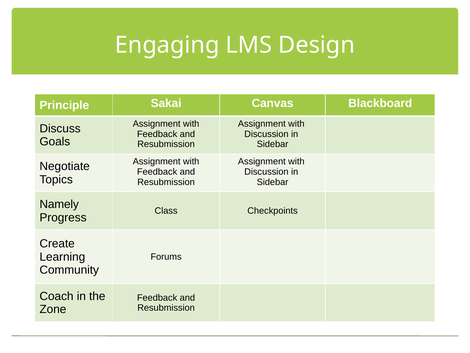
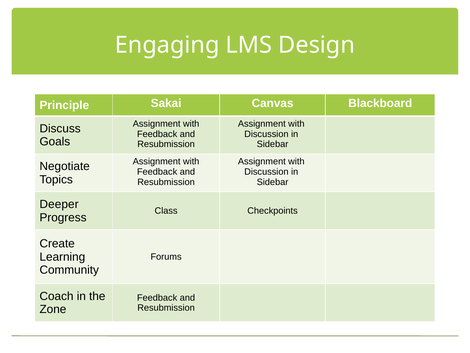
Namely: Namely -> Deeper
